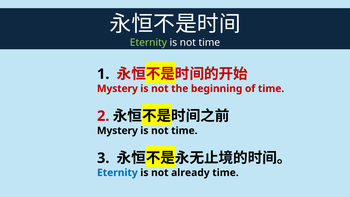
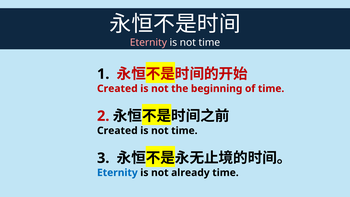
Eternity at (148, 43) colour: light green -> pink
Mystery at (117, 89): Mystery -> Created
Mystery at (117, 131): Mystery -> Created
